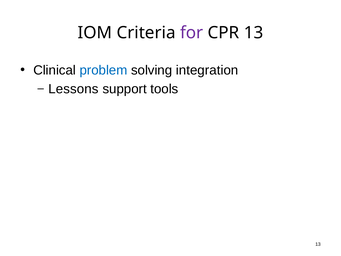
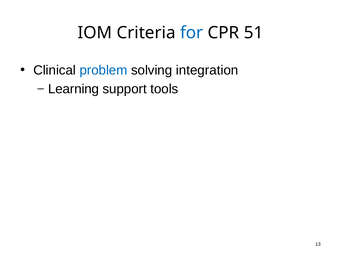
for colour: purple -> blue
CPR 13: 13 -> 51
Lessons: Lessons -> Learning
